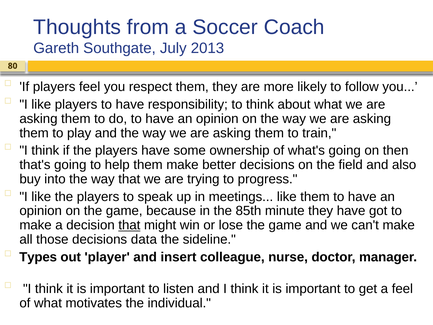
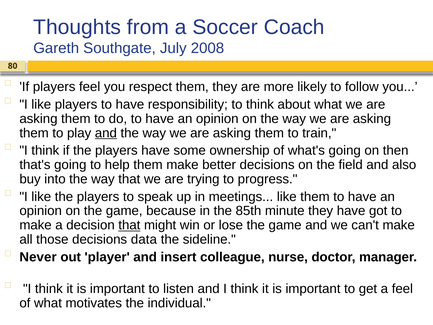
2013: 2013 -> 2008
and at (106, 133) underline: none -> present
Types: Types -> Never
